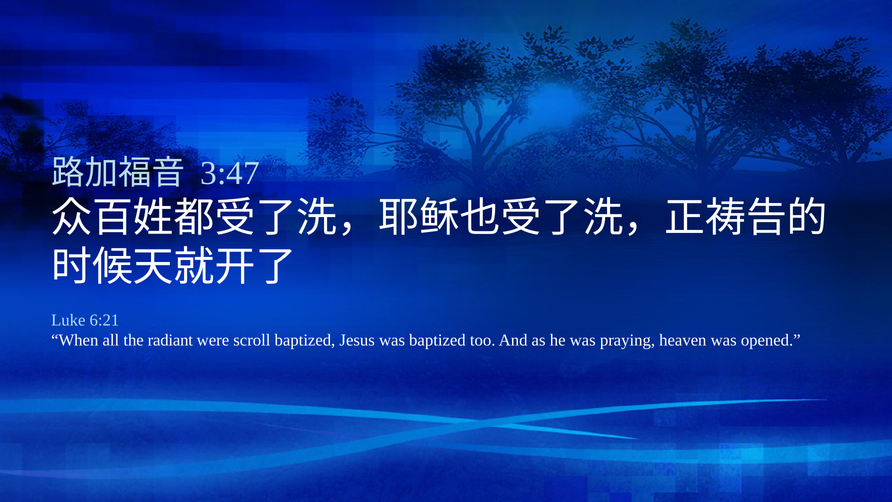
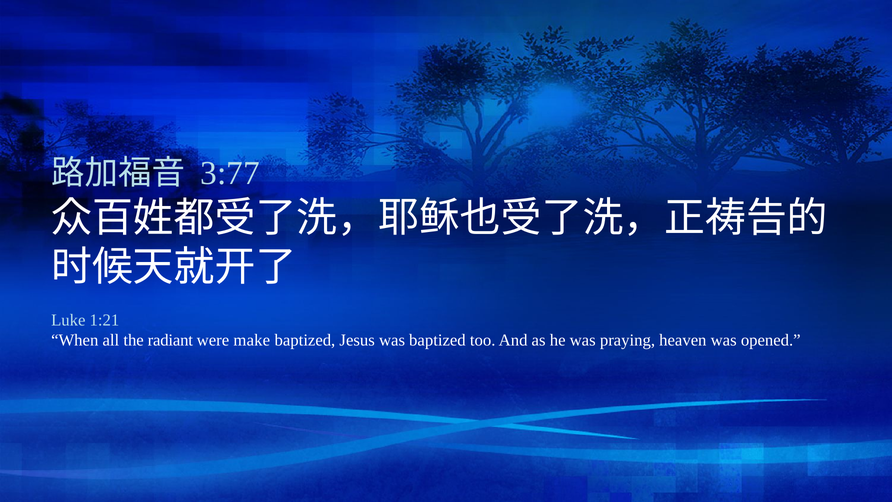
3:47: 3:47 -> 3:77
6:21: 6:21 -> 1:21
scroll: scroll -> make
